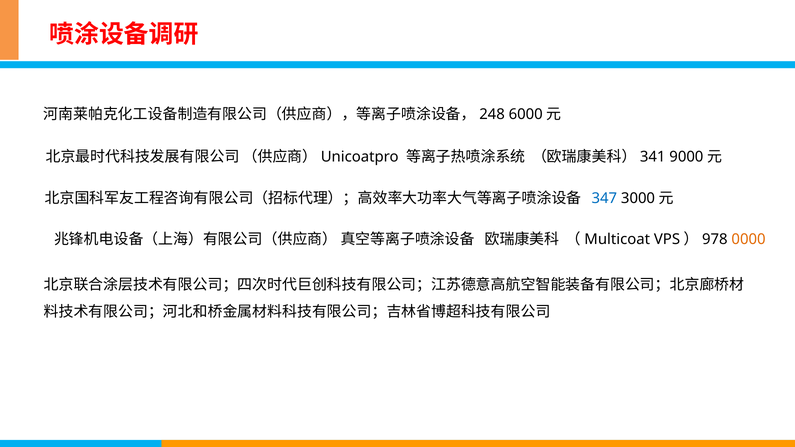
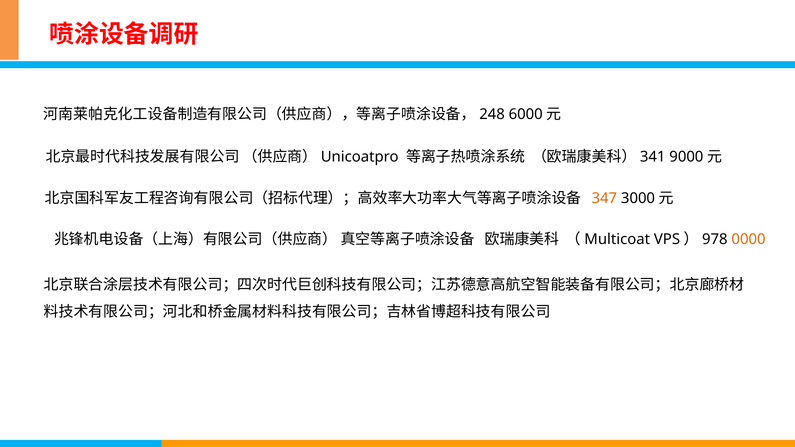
347 colour: blue -> orange
